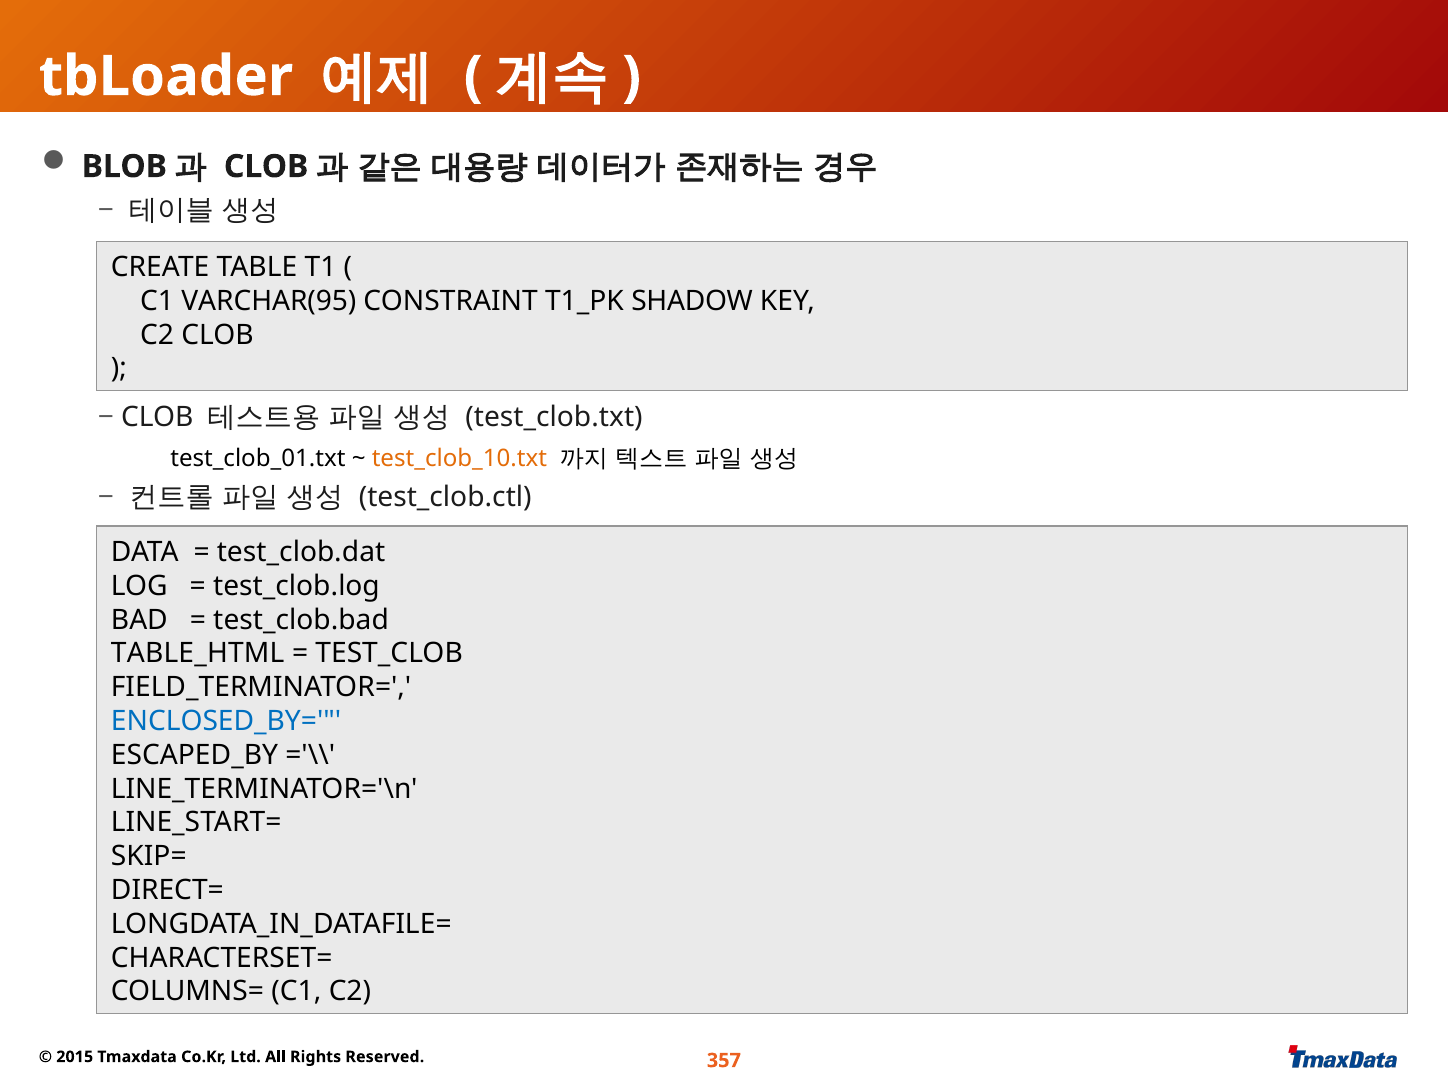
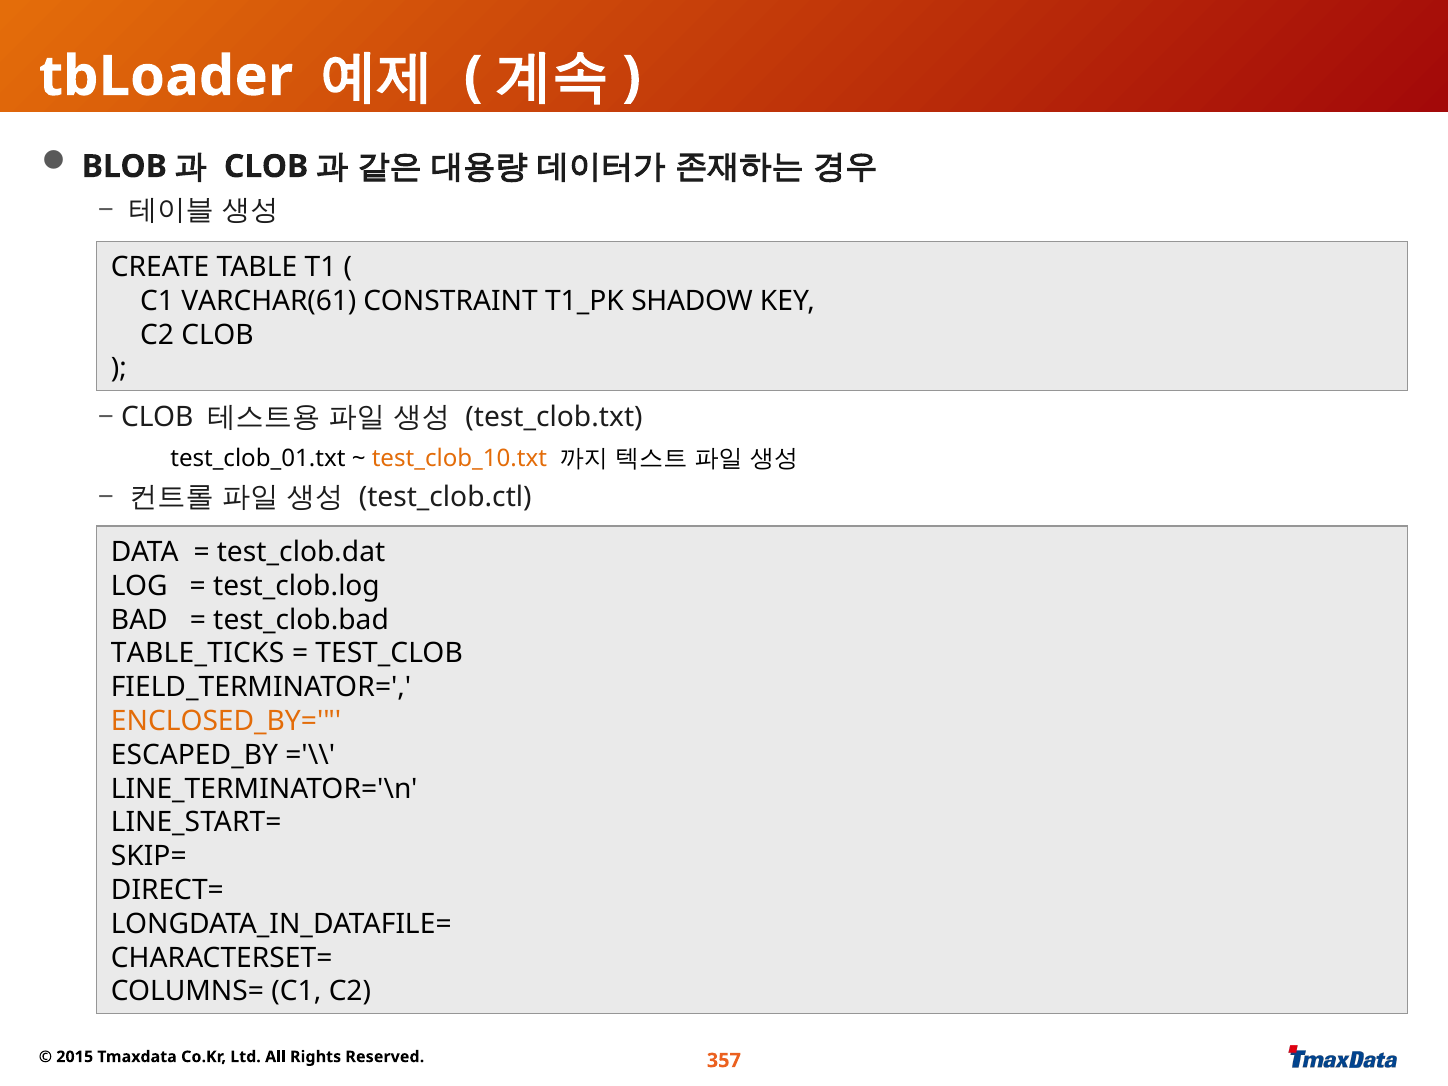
VARCHAR(95: VARCHAR(95 -> VARCHAR(61
TABLE_HTML: TABLE_HTML -> TABLE_TICKS
ENCLOSED_BY= colour: blue -> orange
